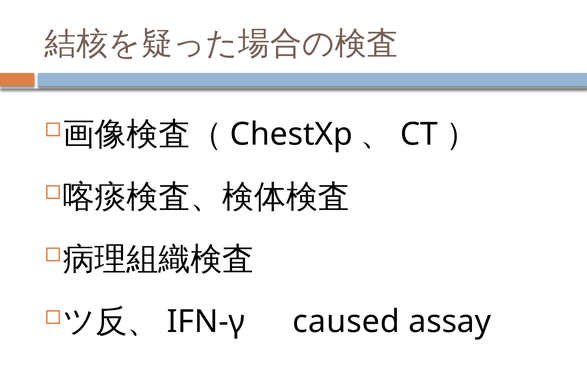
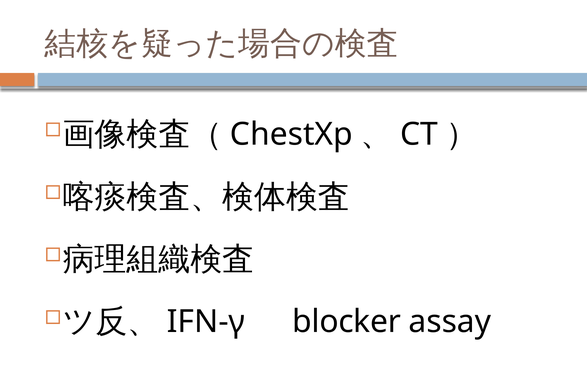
caused: caused -> blocker
